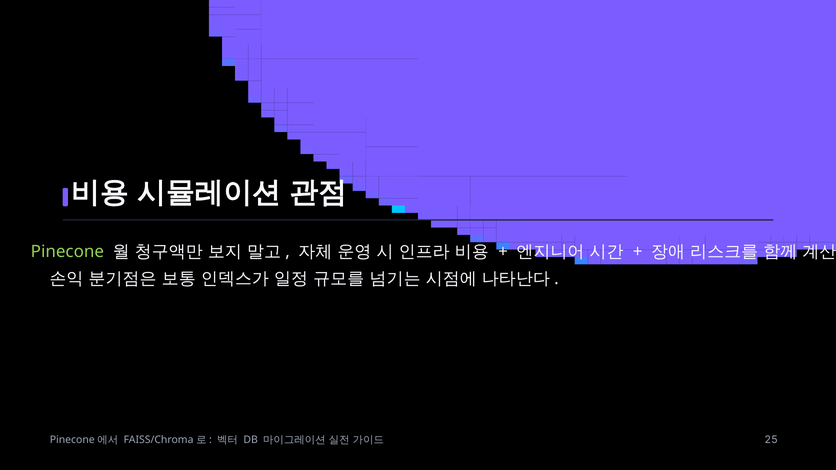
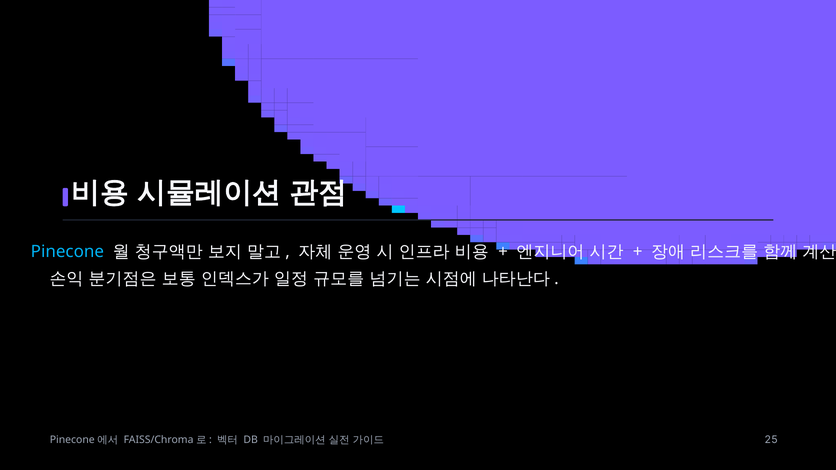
Pinecone at (67, 252) colour: light green -> light blue
